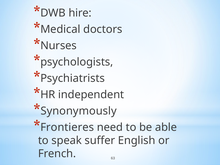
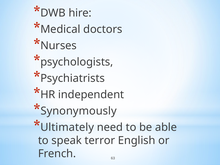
Frontieres: Frontieres -> Ultimately
suffer: suffer -> terror
